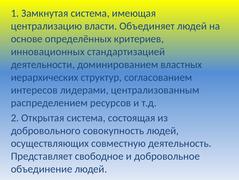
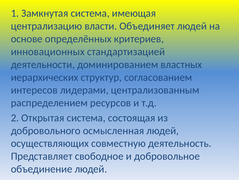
совокупность: совокупность -> осмысленная
